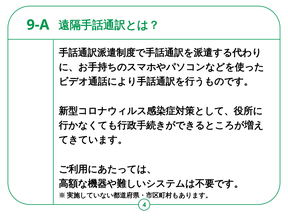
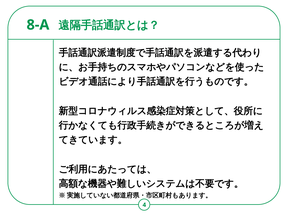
9-A: 9-A -> 8-A
